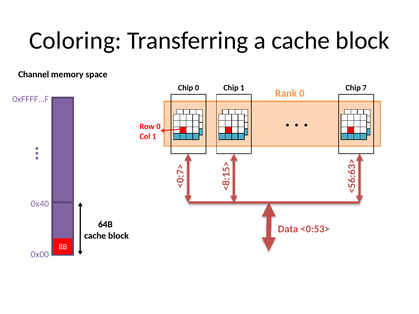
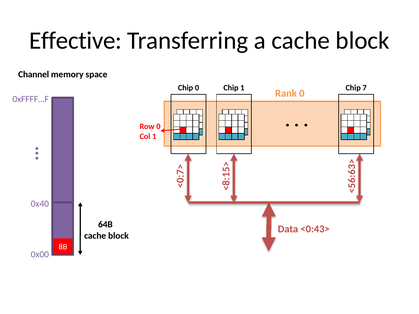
Coloring: Coloring -> Effective
<0:53>: <0:53> -> <0:43>
